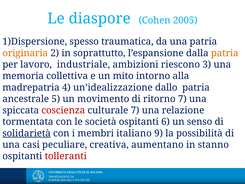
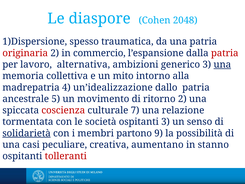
2005: 2005 -> 2048
originaria colour: orange -> red
soprattutto: soprattutto -> commercio
patria at (225, 53) colour: orange -> red
industriale: industriale -> alternativa
riescono: riescono -> generico
una at (222, 64) underline: none -> present
ritorno 7: 7 -> 2
ospitanti 6: 6 -> 3
italiano: italiano -> partono
